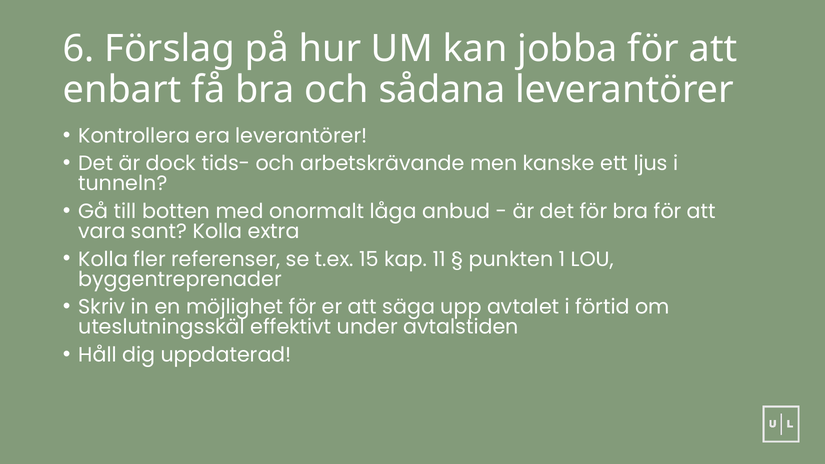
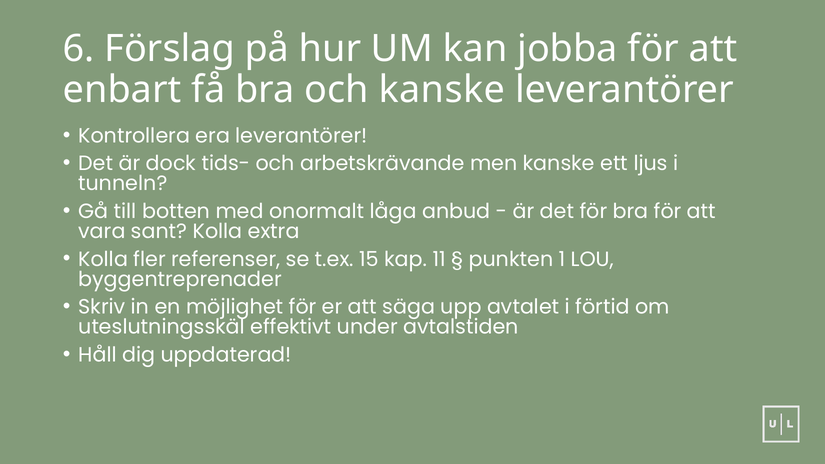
och sådana: sådana -> kanske
